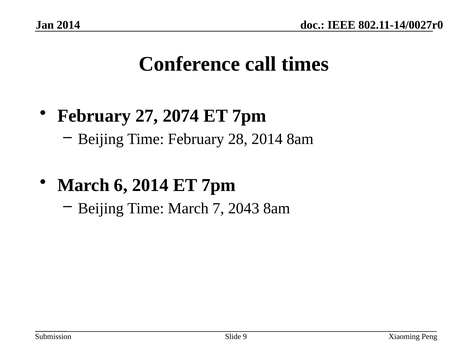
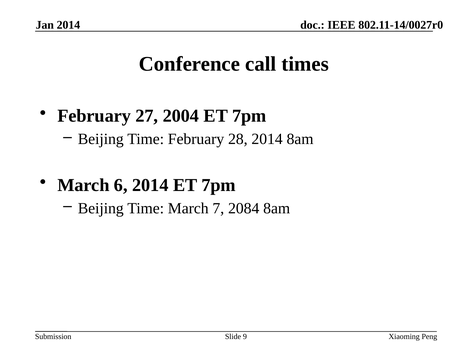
2074: 2074 -> 2004
2043: 2043 -> 2084
